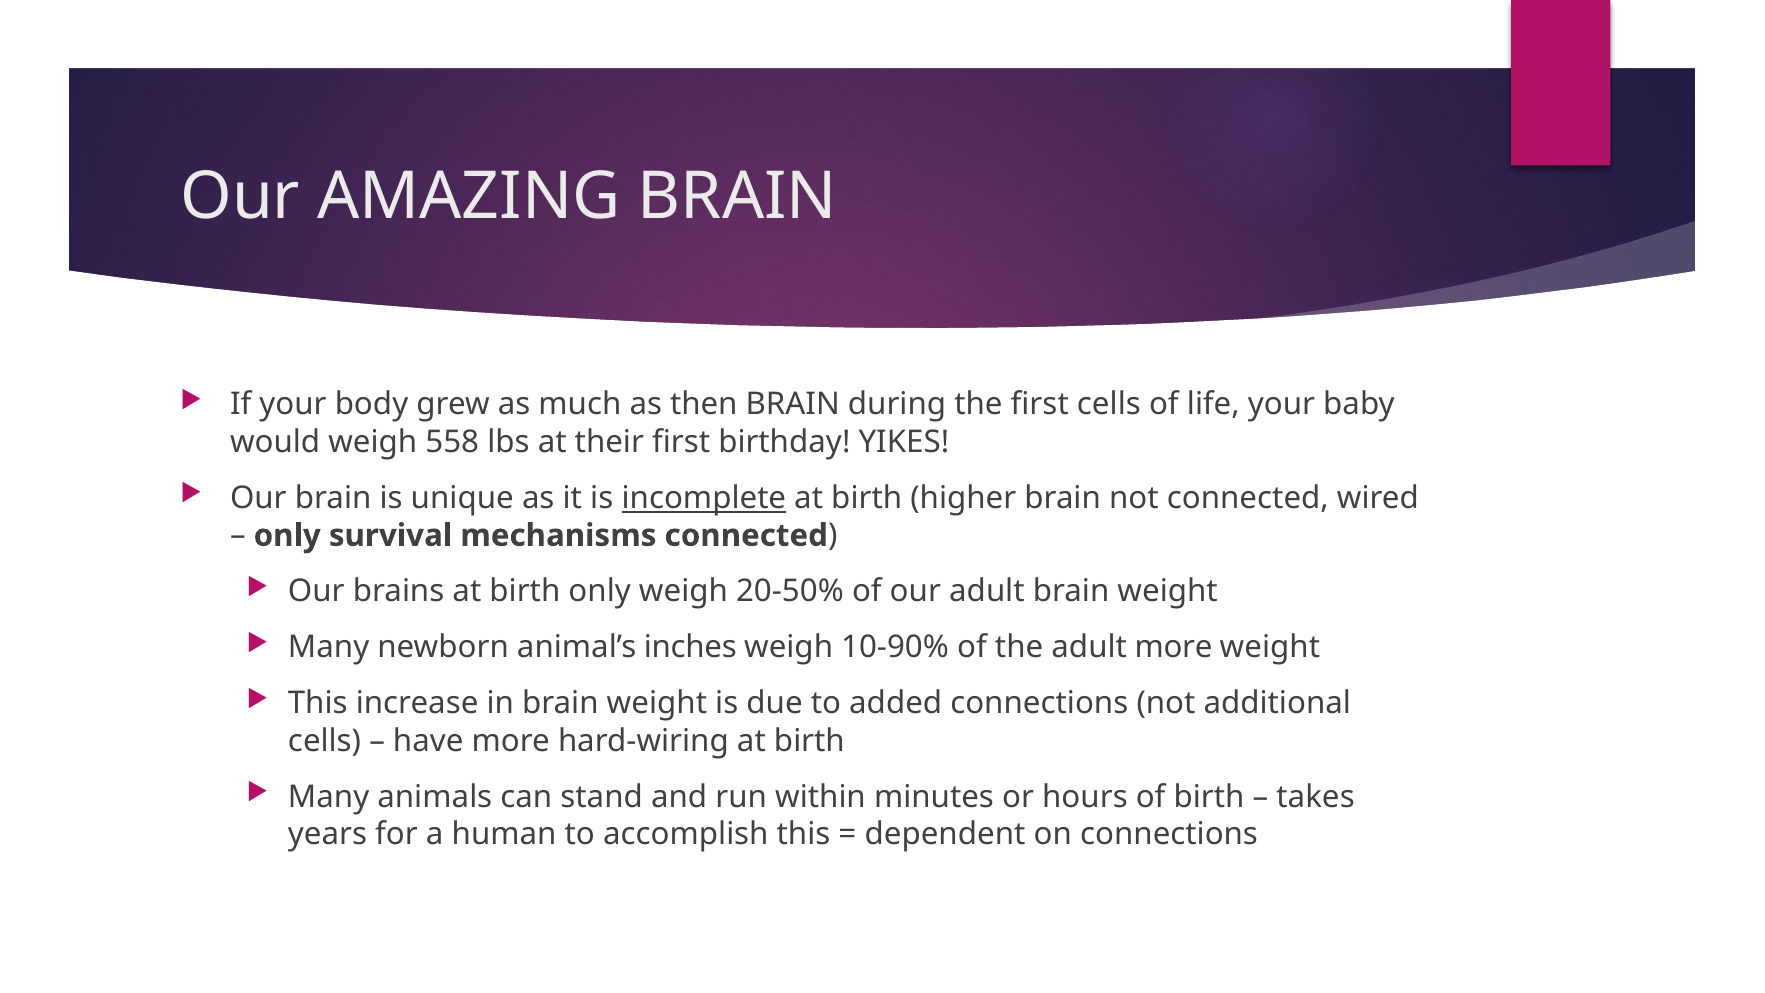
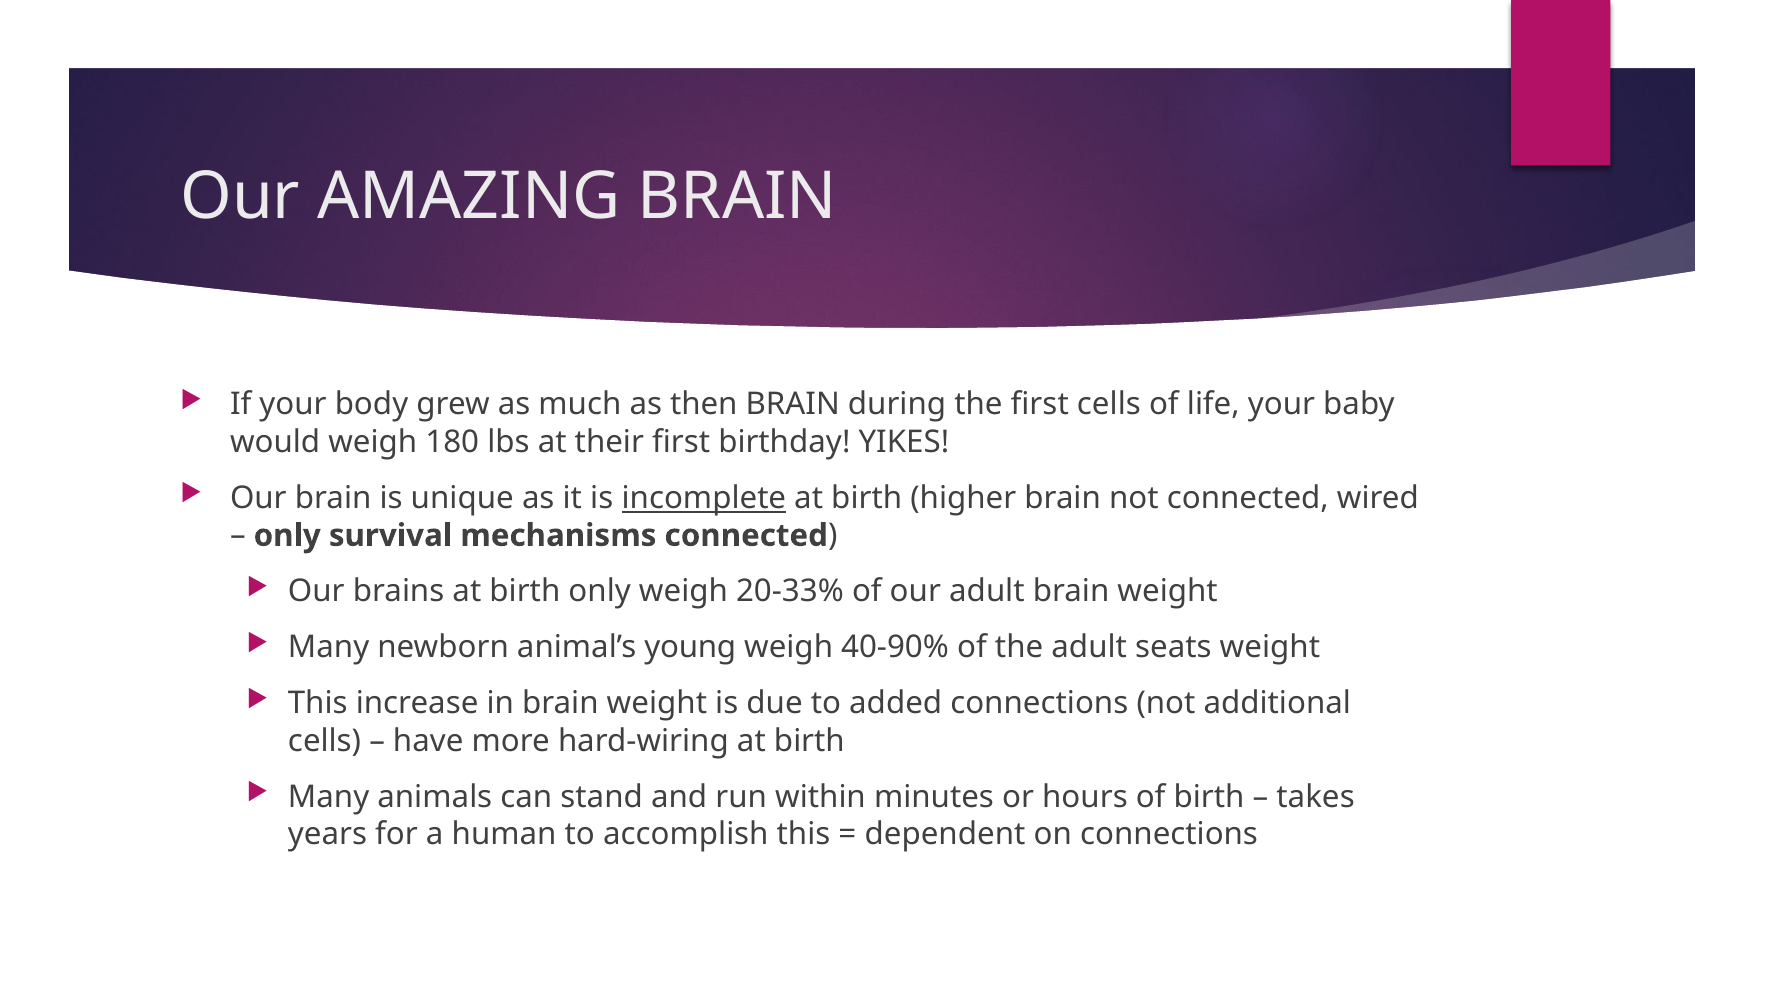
558: 558 -> 180
20-50%: 20-50% -> 20-33%
inches: inches -> young
10-90%: 10-90% -> 40-90%
adult more: more -> seats
